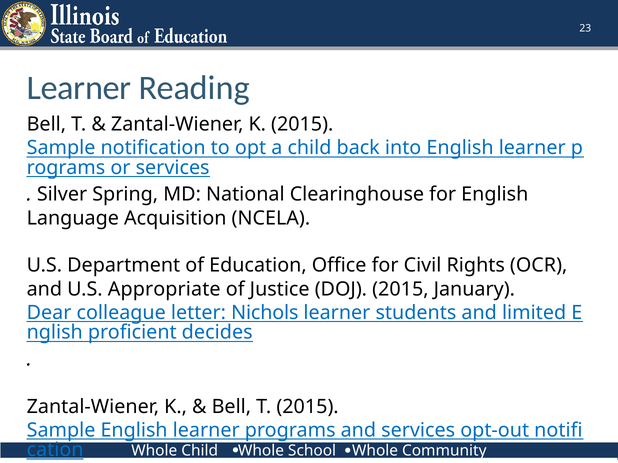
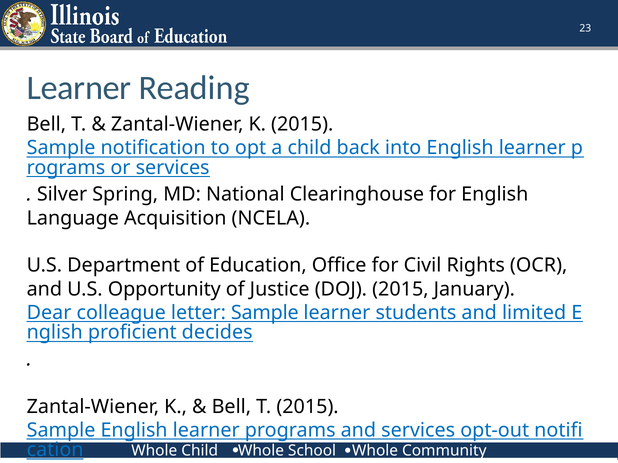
Appropriate: Appropriate -> Opportunity
letter Nichols: Nichols -> Sample
